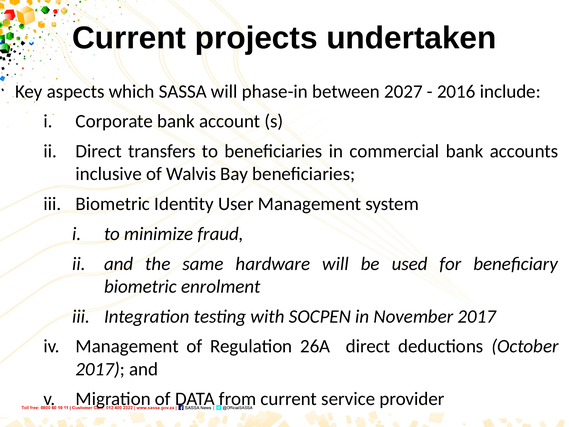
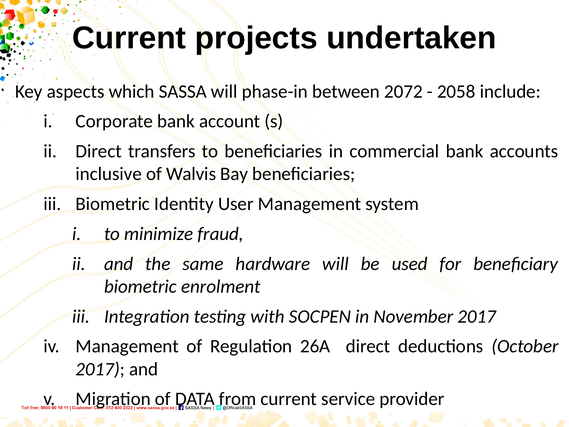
2027: 2027 -> 2072
2016: 2016 -> 2058
